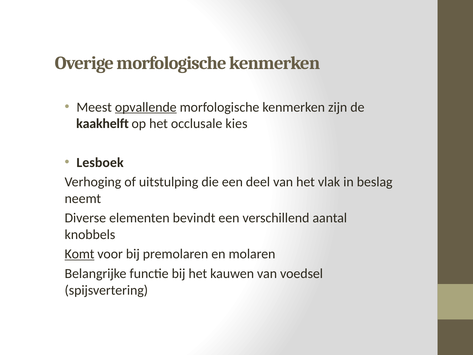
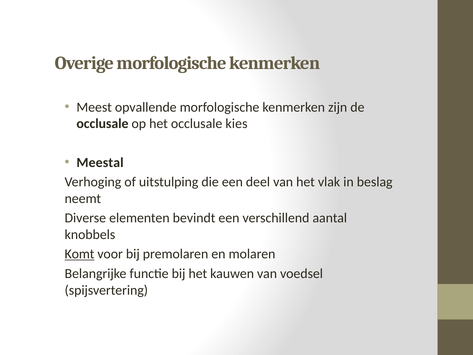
opvallende underline: present -> none
kaakhelft at (103, 124): kaakhelft -> occlusale
Lesboek: Lesboek -> Meestal
